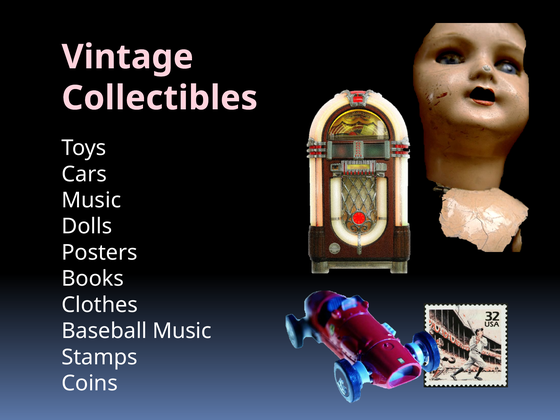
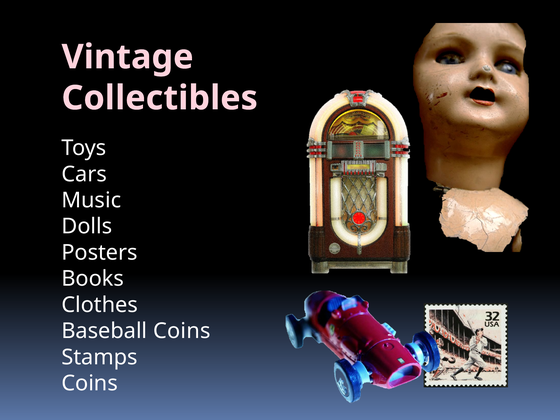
Baseball Music: Music -> Coins
